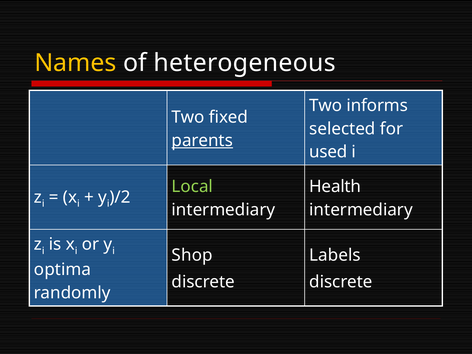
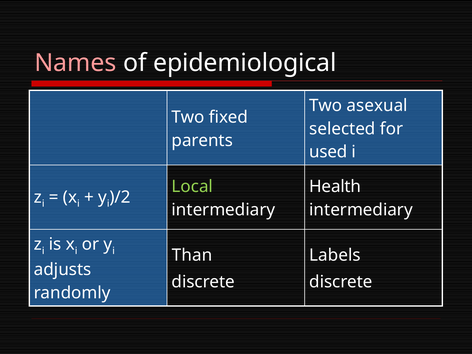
Names colour: yellow -> pink
heterogeneous: heterogeneous -> epidemiological
informs: informs -> asexual
parents underline: present -> none
Shop: Shop -> Than
optima: optima -> adjusts
